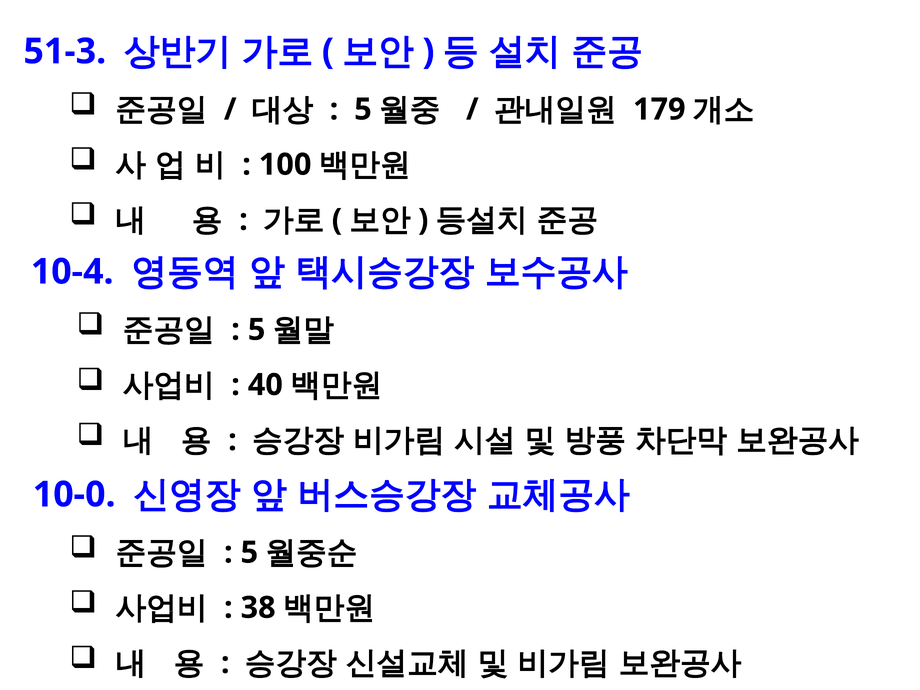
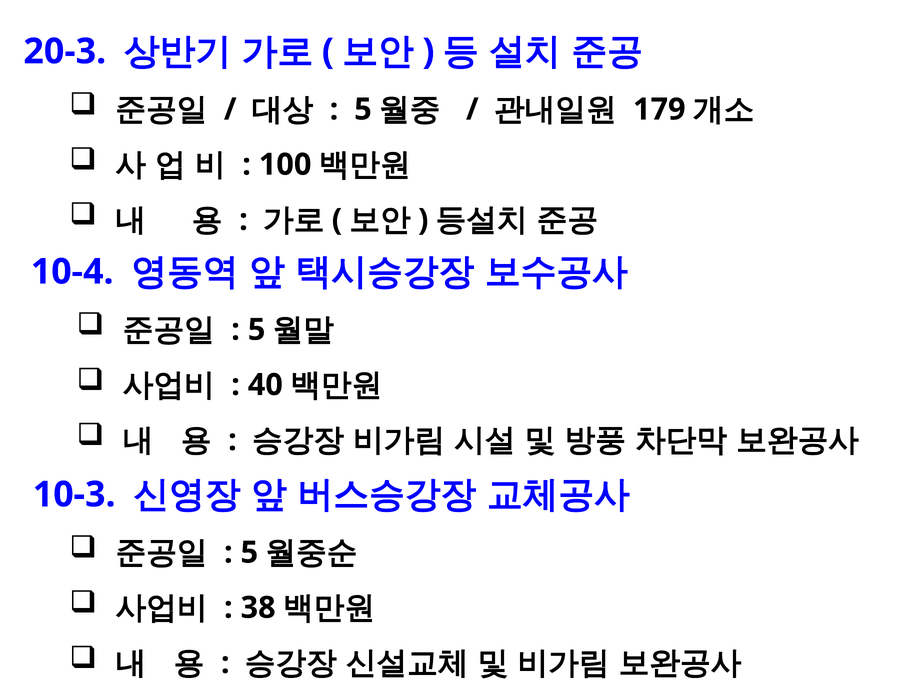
51-3: 51-3 -> 20-3
10-0: 10-0 -> 10-3
